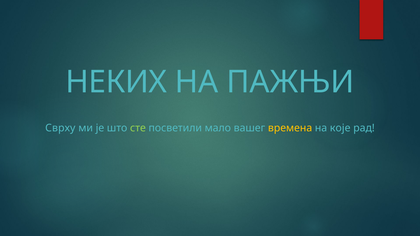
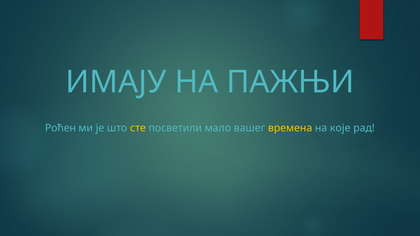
НЕКИХ: НЕКИХ -> ИМАЈУ
Сврху: Сврху -> Роћен
сте colour: light green -> yellow
